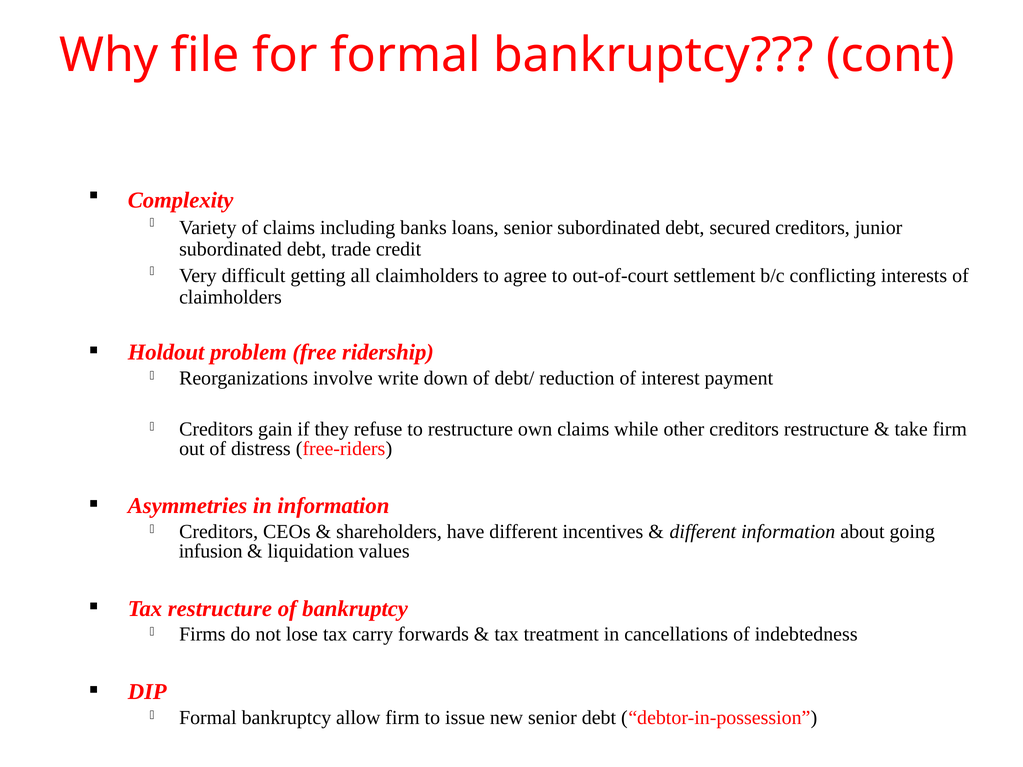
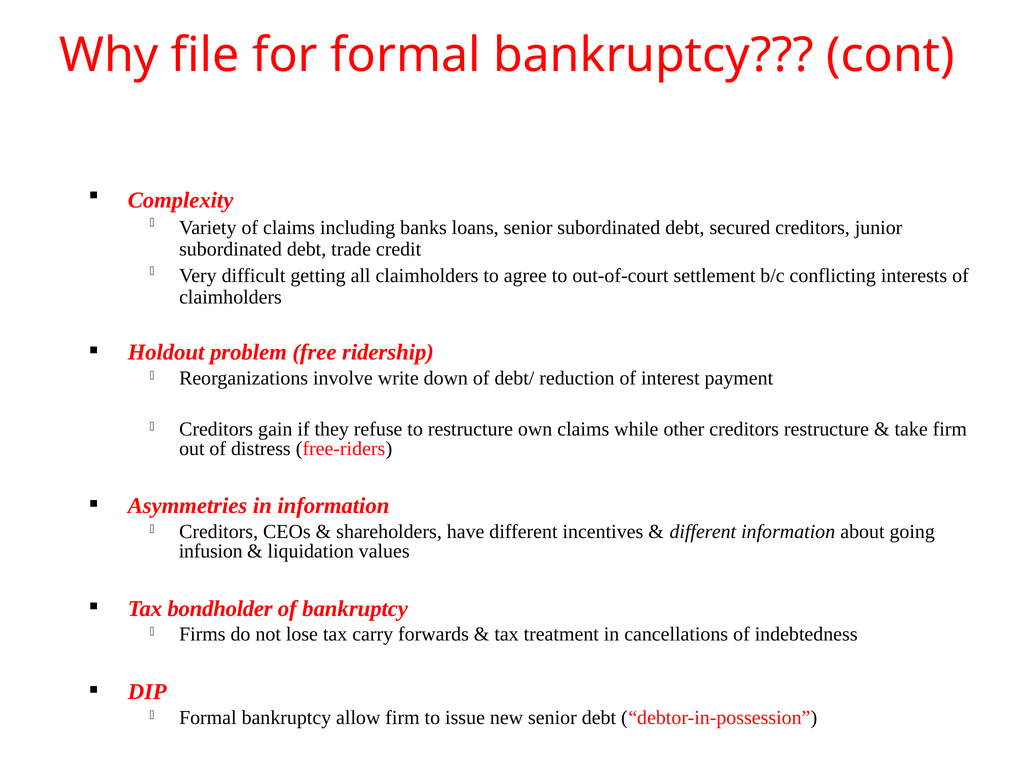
Tax restructure: restructure -> bondholder
